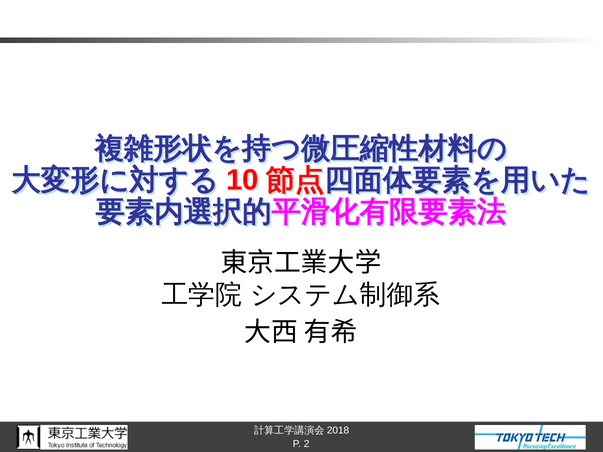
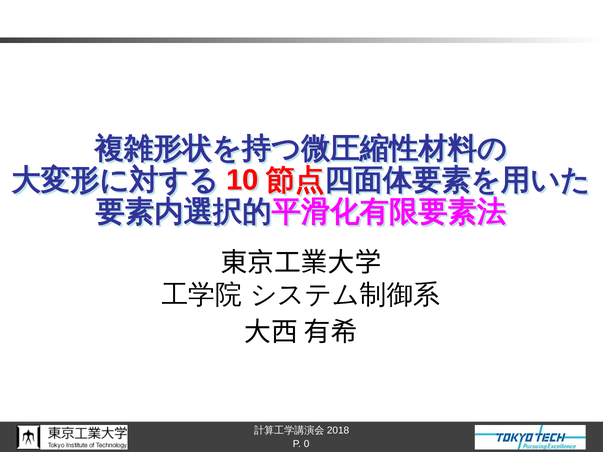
2: 2 -> 0
